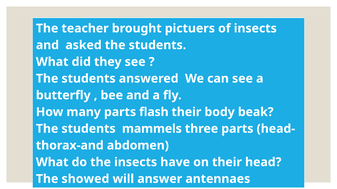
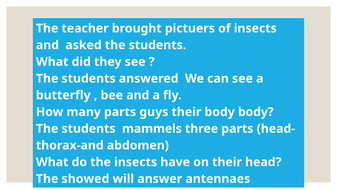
flash: flash -> guys
body beak: beak -> body
